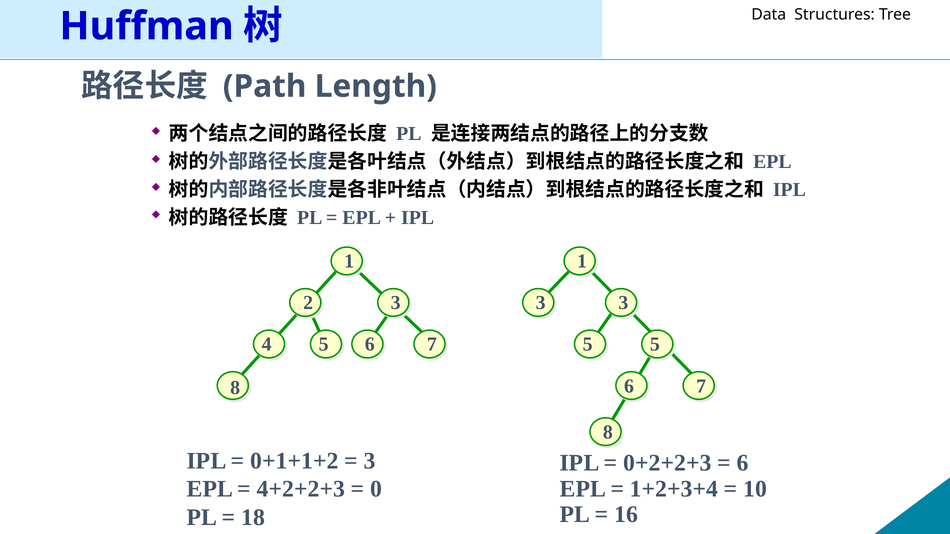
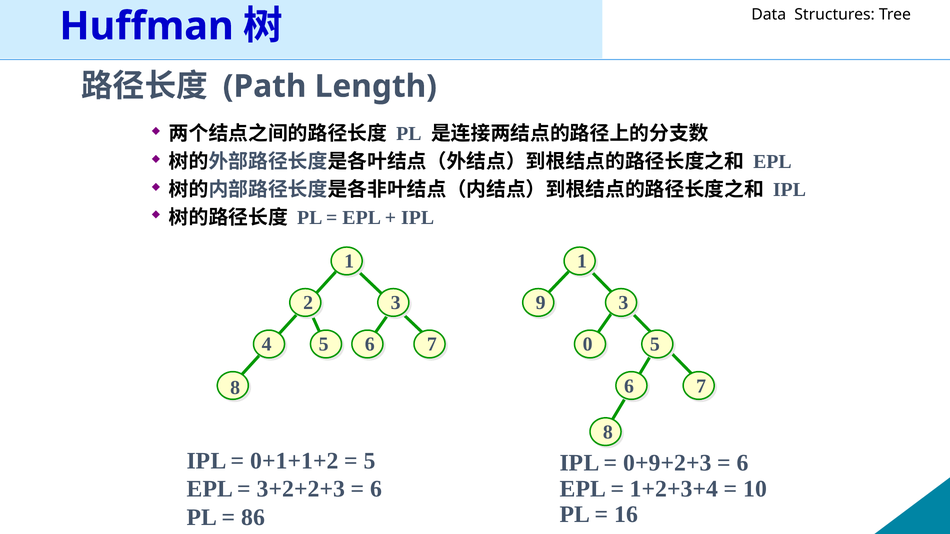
2 3: 3 -> 9
4 5: 5 -> 0
3 at (370, 461): 3 -> 5
0+2+2+3: 0+2+2+3 -> 0+9+2+3
4+2+2+3: 4+2+2+3 -> 3+2+2+3
0 at (376, 490): 0 -> 6
18: 18 -> 86
